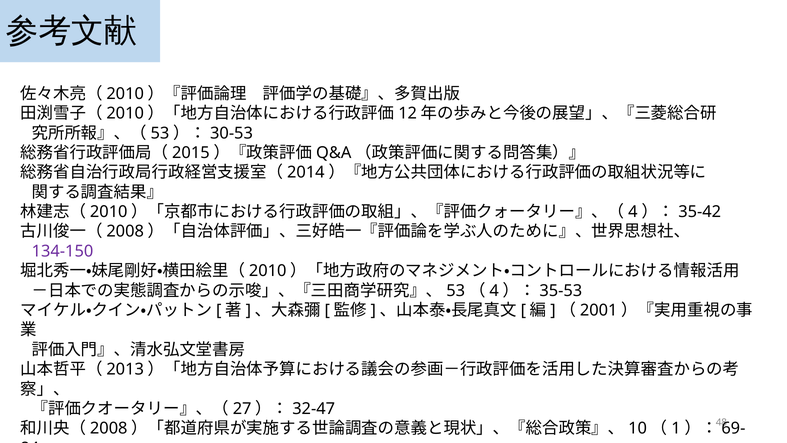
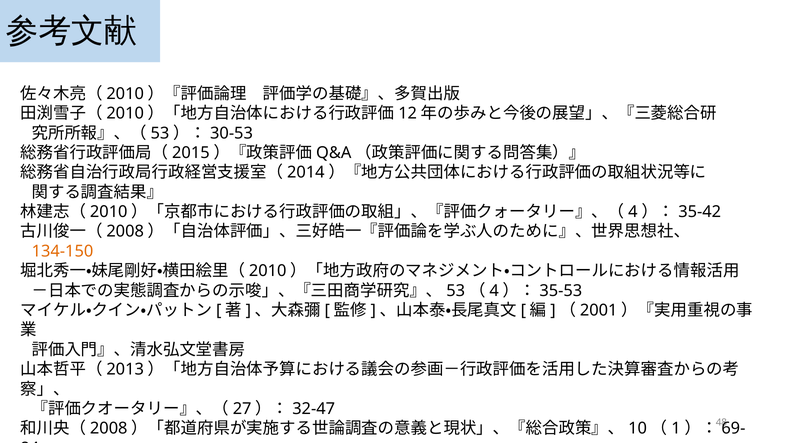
134-150 colour: purple -> orange
